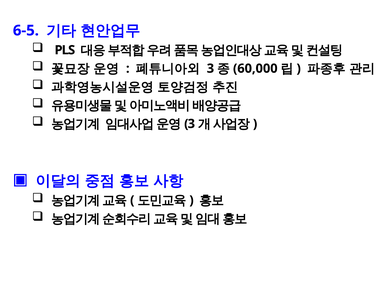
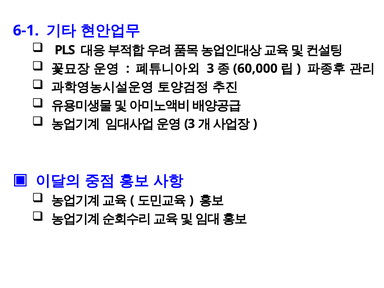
6-5: 6-5 -> 6-1
